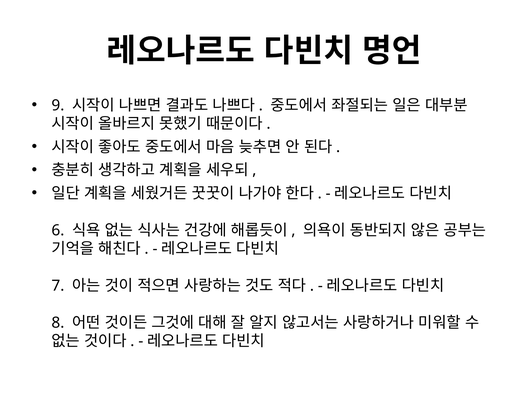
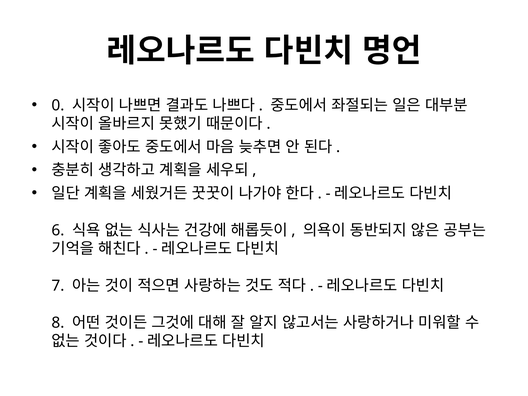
9: 9 -> 0
